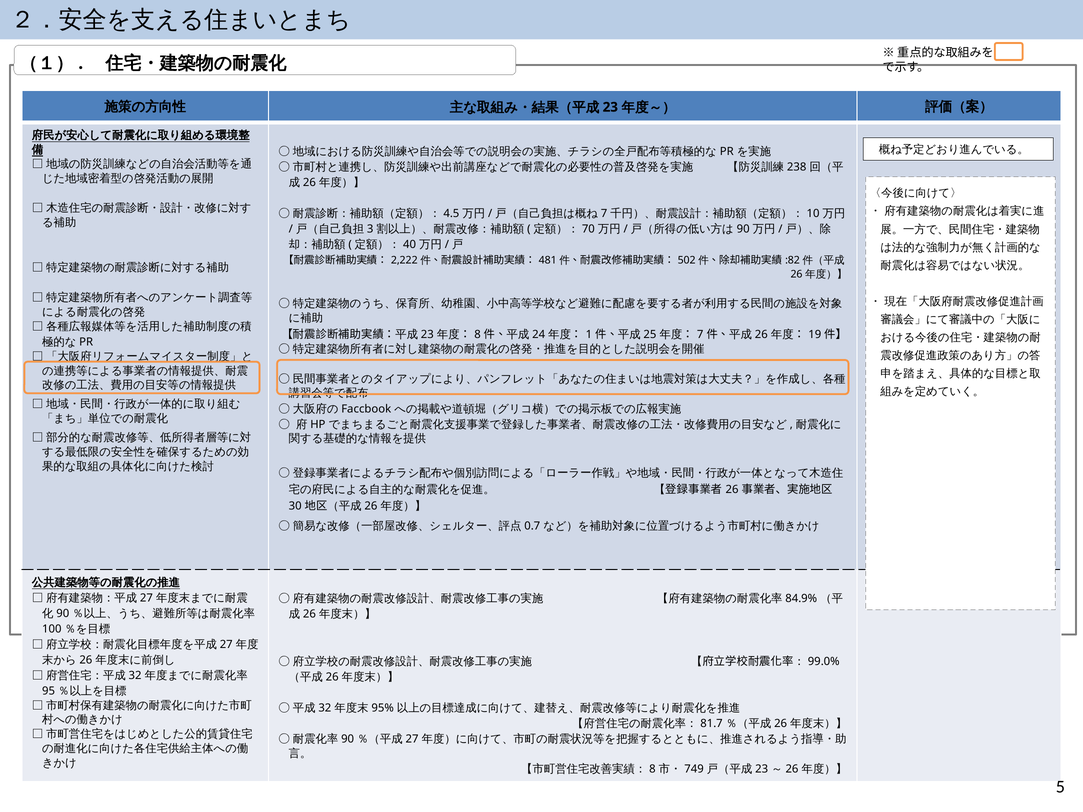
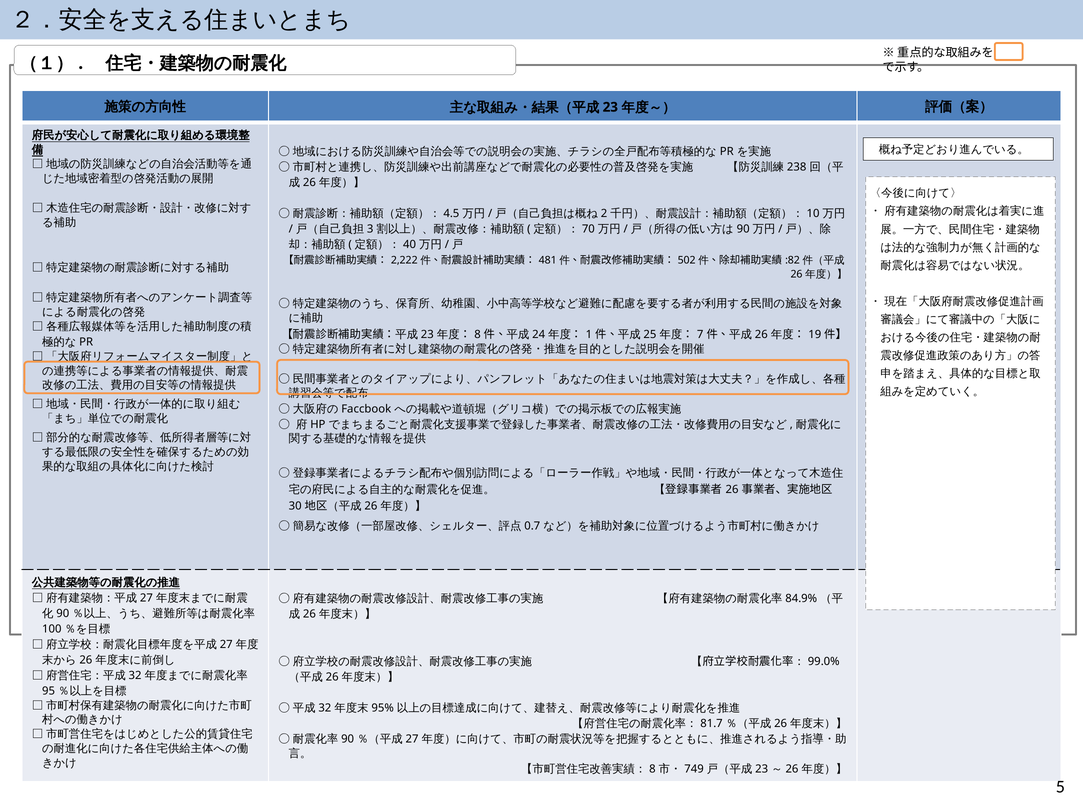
7 at (604, 213): 7 -> 2
